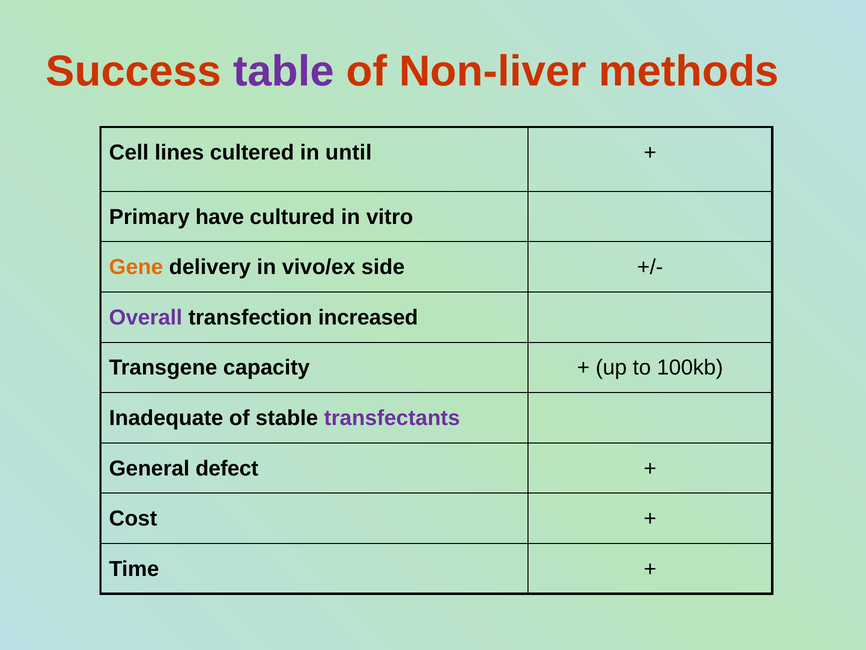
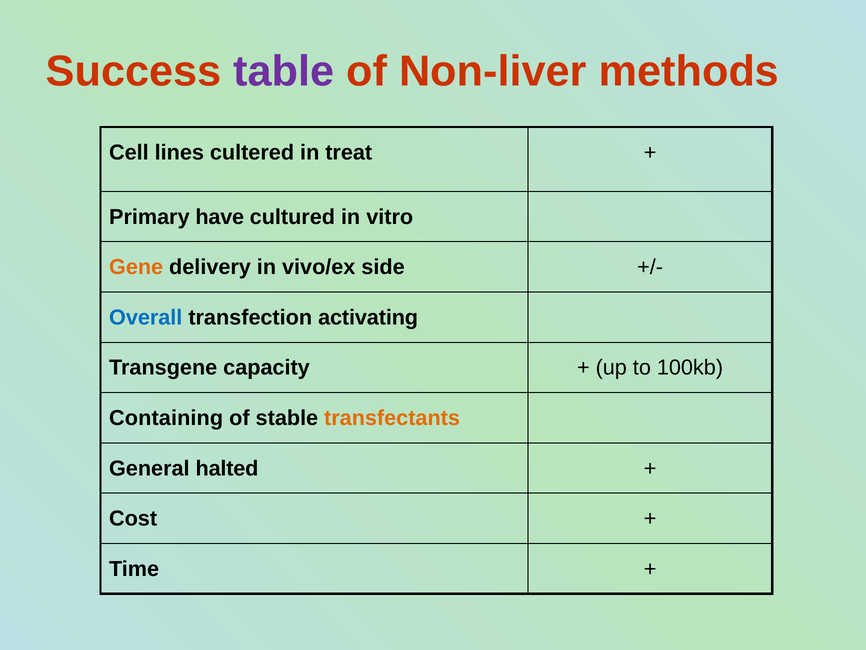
until: until -> treat
Overall colour: purple -> blue
increased: increased -> activating
Inadequate: Inadequate -> Containing
transfectants colour: purple -> orange
defect: defect -> halted
